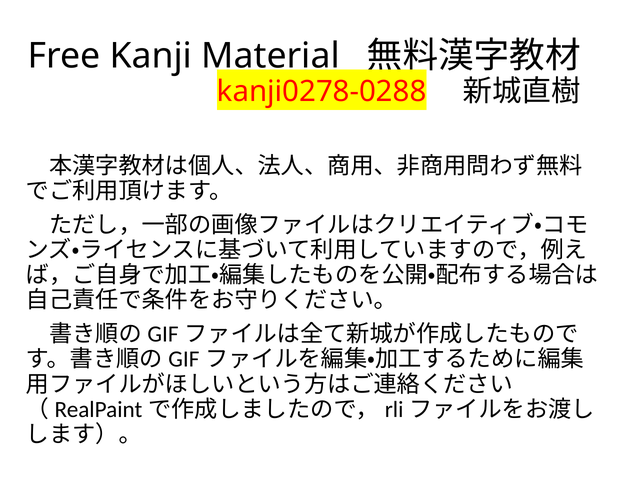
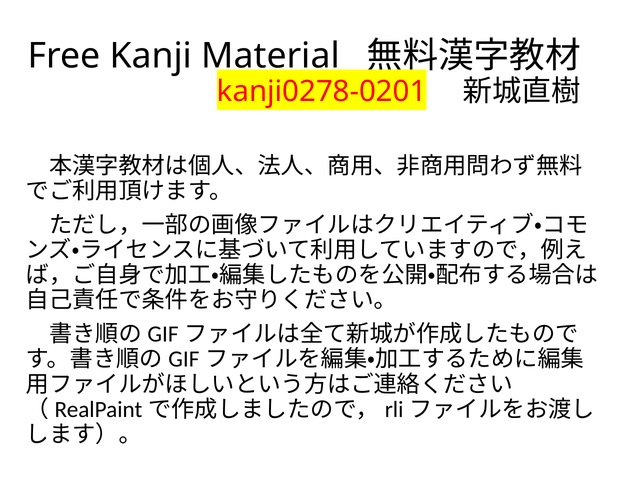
kanji0278-0288: kanji0278-0288 -> kanji0278-0201
